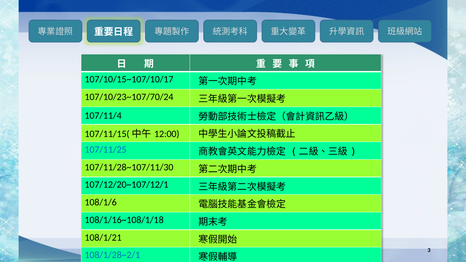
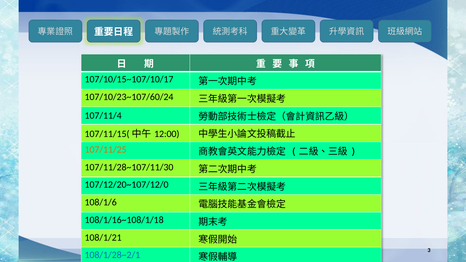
107/10/23~107/70/24: 107/10/23~107/70/24 -> 107/10/23~107/60/24
107/11/25 colour: blue -> orange
107/12/20~107/12/1: 107/12/20~107/12/1 -> 107/12/20~107/12/0
